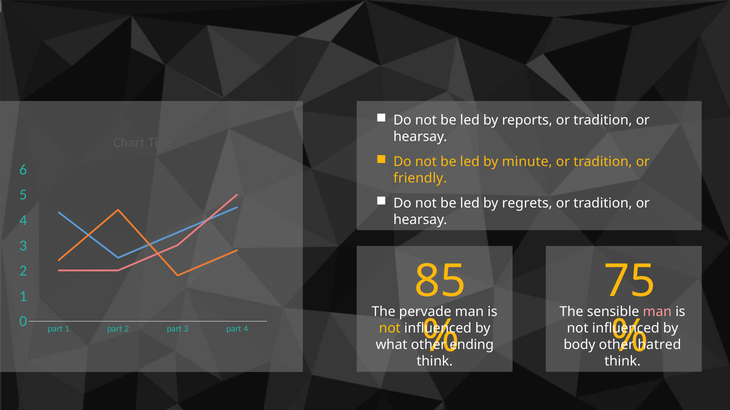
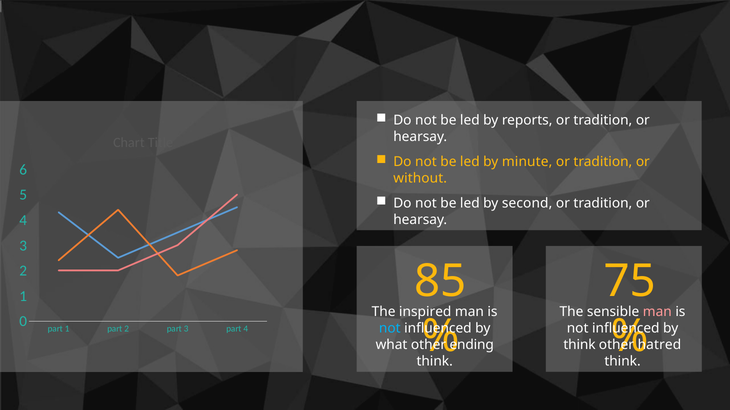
friendly: friendly -> without
regrets: regrets -> second
pervade: pervade -> inspired
not at (390, 329) colour: yellow -> light blue
body at (579, 345): body -> think
